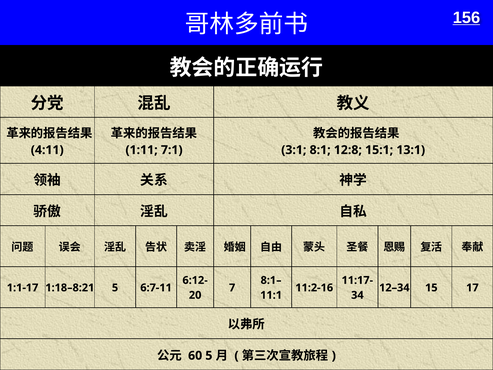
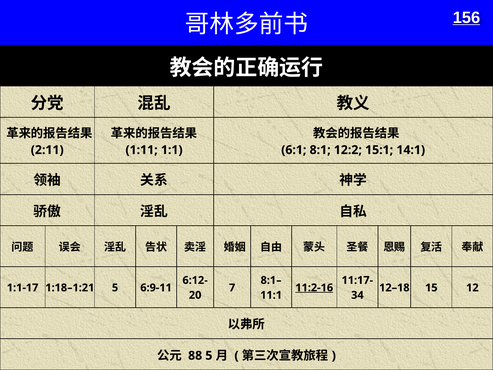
4:11: 4:11 -> 2:11
7:1: 7:1 -> 1:1
3:1: 3:1 -> 6:1
12:8: 12:8 -> 12:2
13:1: 13:1 -> 14:1
1:18–8:21: 1:18–8:21 -> 1:18–1:21
6:7-11: 6:7-11 -> 6:9-11
11:2-16 underline: none -> present
12–34: 12–34 -> 12–18
17: 17 -> 12
60: 60 -> 88
